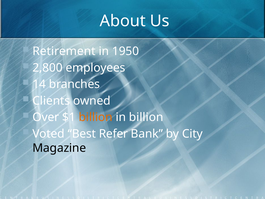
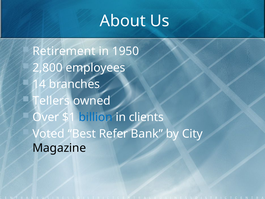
Clients: Clients -> Tellers
billion at (96, 117) colour: orange -> blue
in billion: billion -> clients
